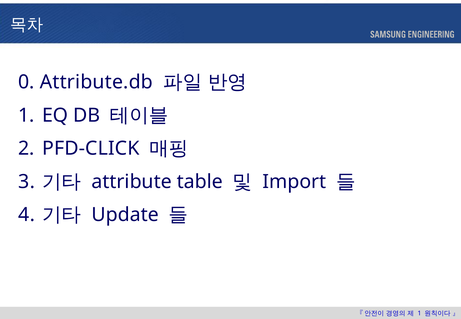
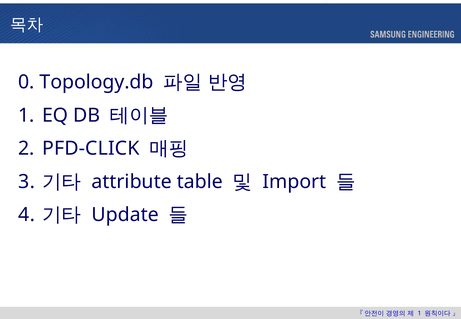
Attribute.db: Attribute.db -> Topology.db
